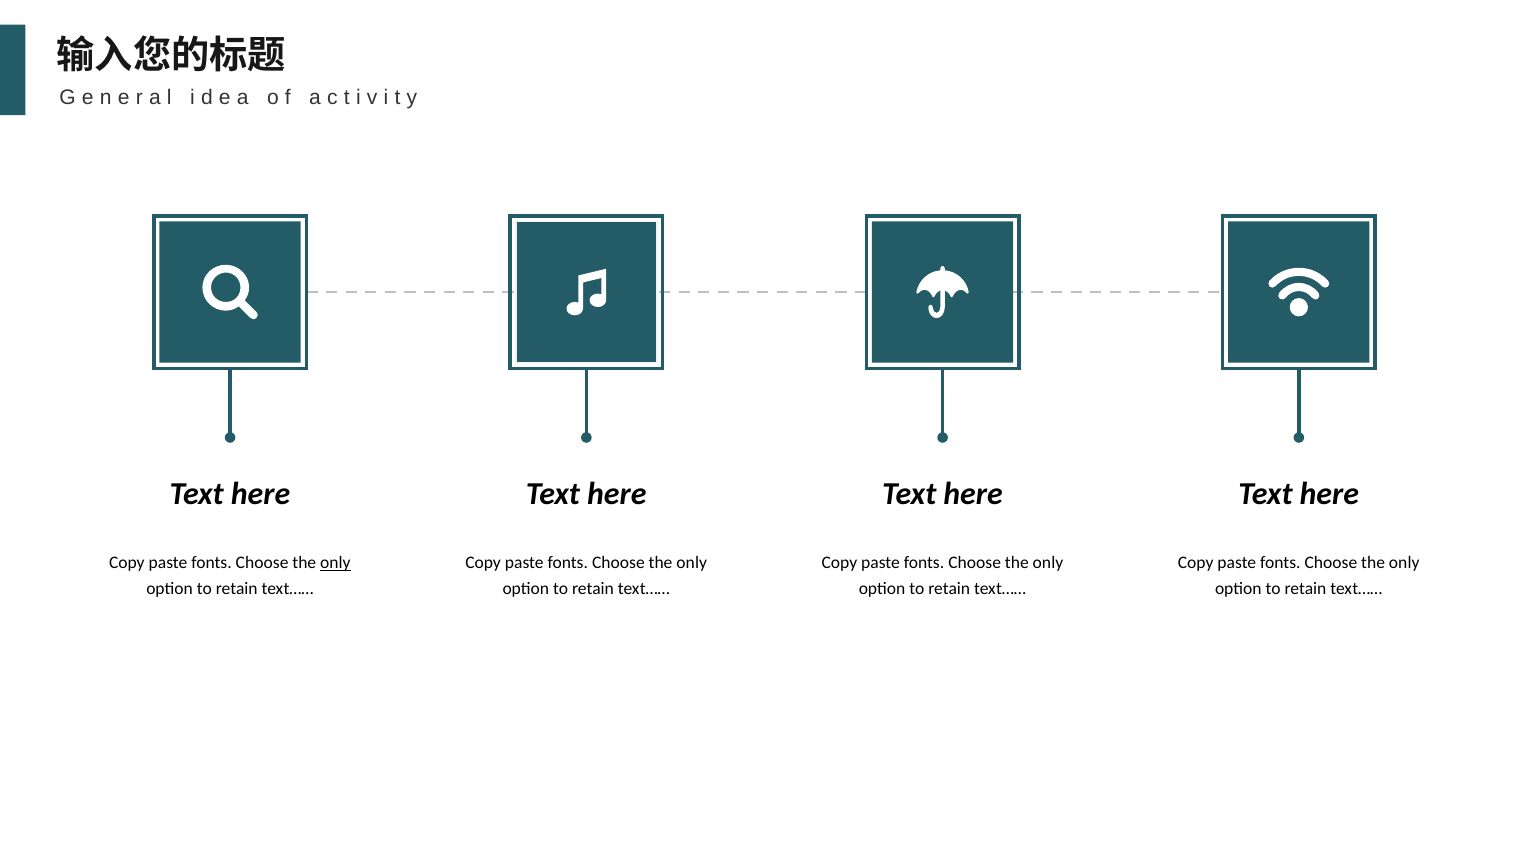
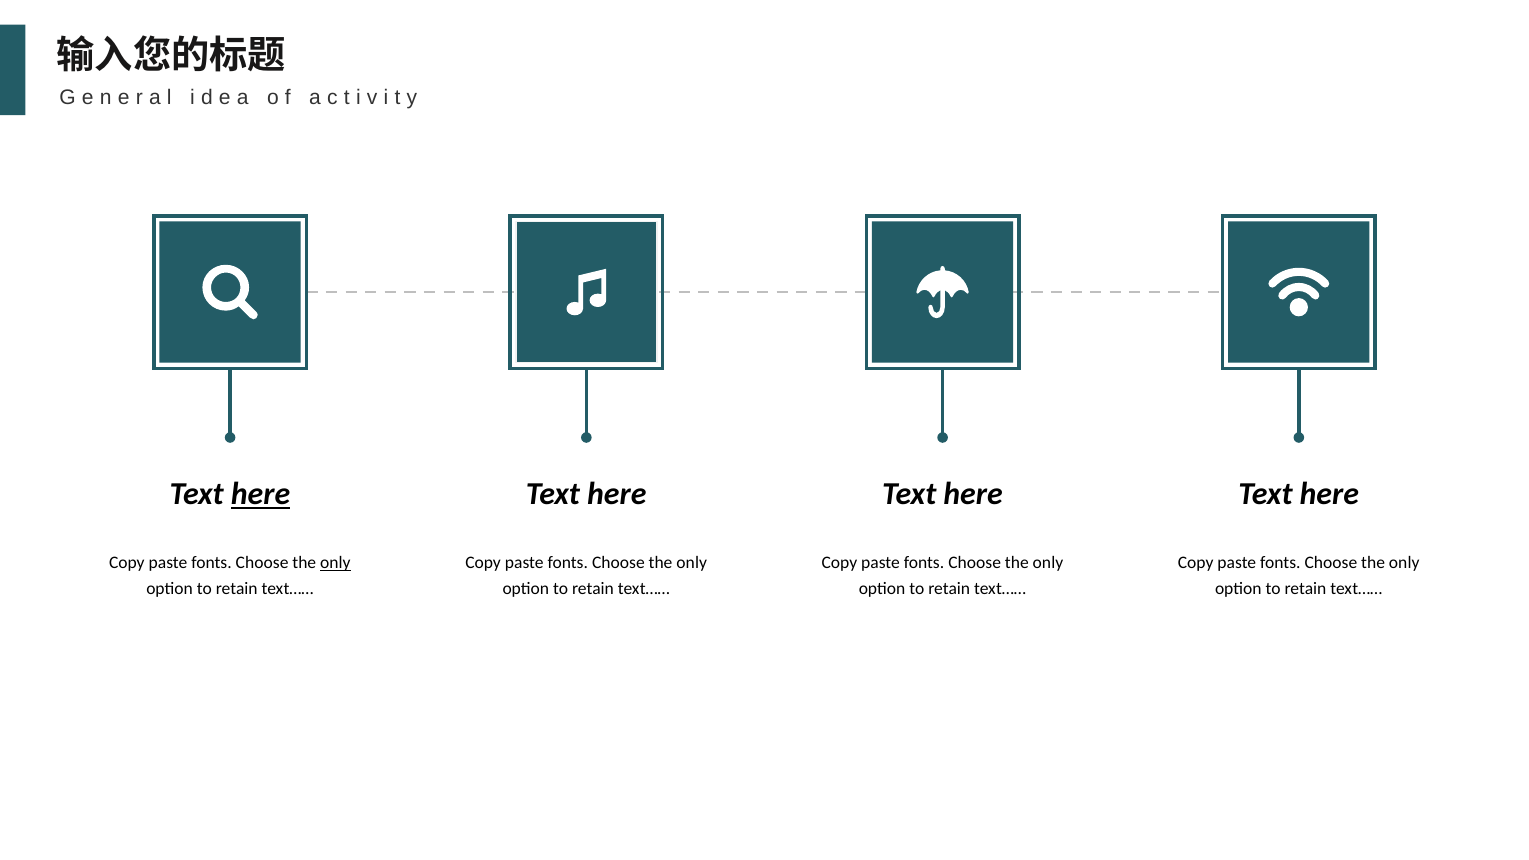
here at (261, 494) underline: none -> present
